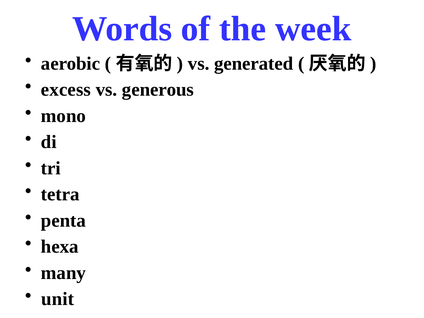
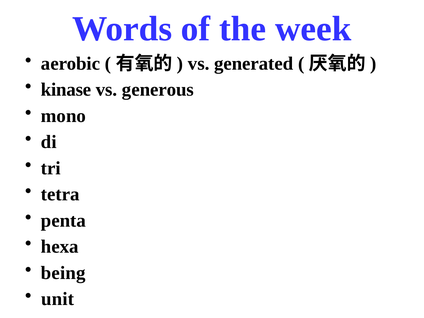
excess: excess -> kinase
many: many -> being
